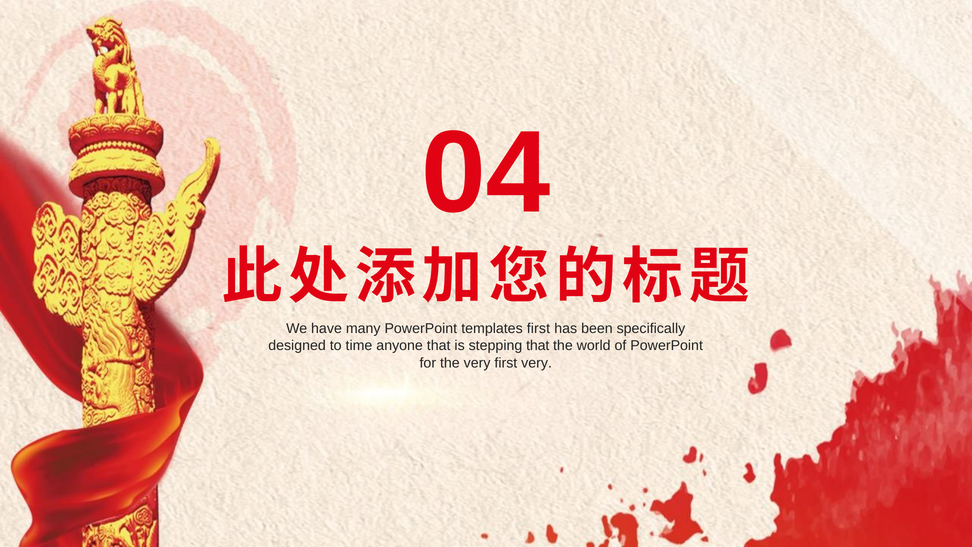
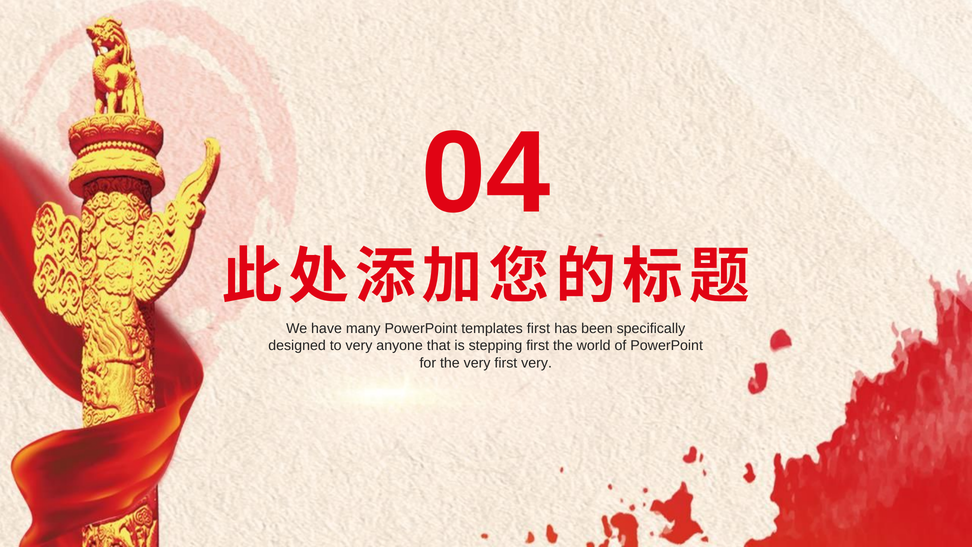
to time: time -> very
stepping that: that -> first
